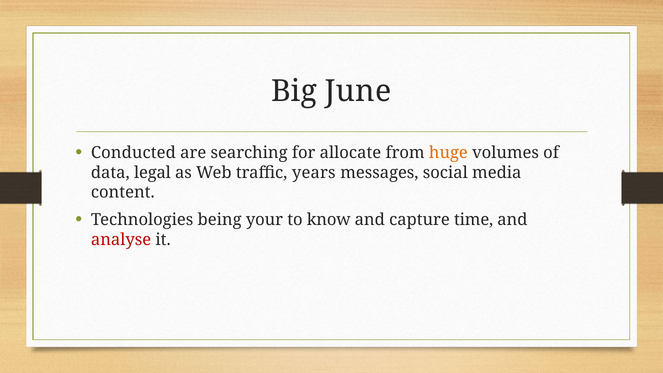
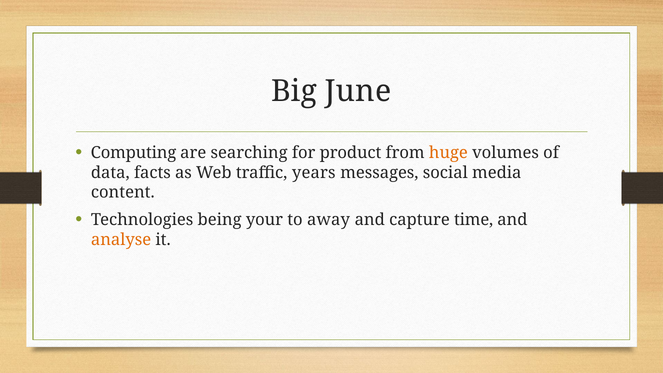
Conducted: Conducted -> Computing
allocate: allocate -> product
legal: legal -> facts
know: know -> away
analyse colour: red -> orange
